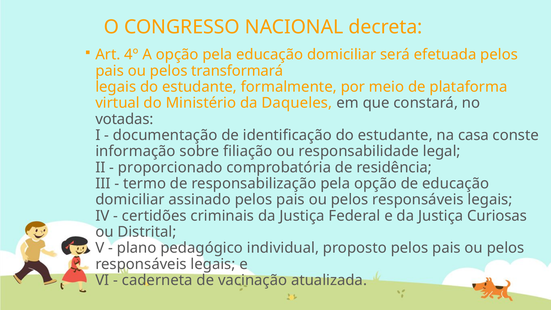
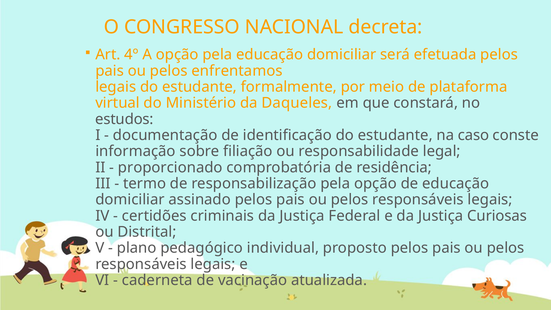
transformará: transformará -> enfrentamos
votadas: votadas -> estudos
casa: casa -> caso
